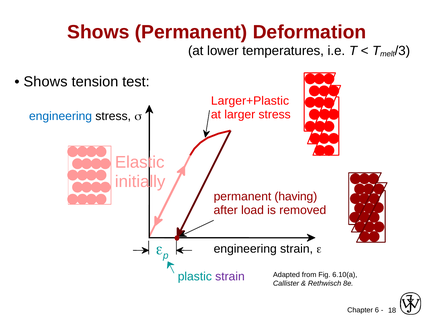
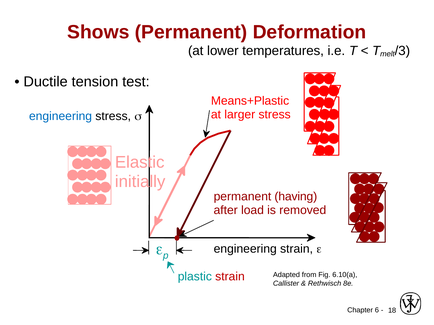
Shows at (46, 82): Shows -> Ductile
Larger+Plastic: Larger+Plastic -> Means+Plastic
strain at (230, 277) colour: purple -> red
